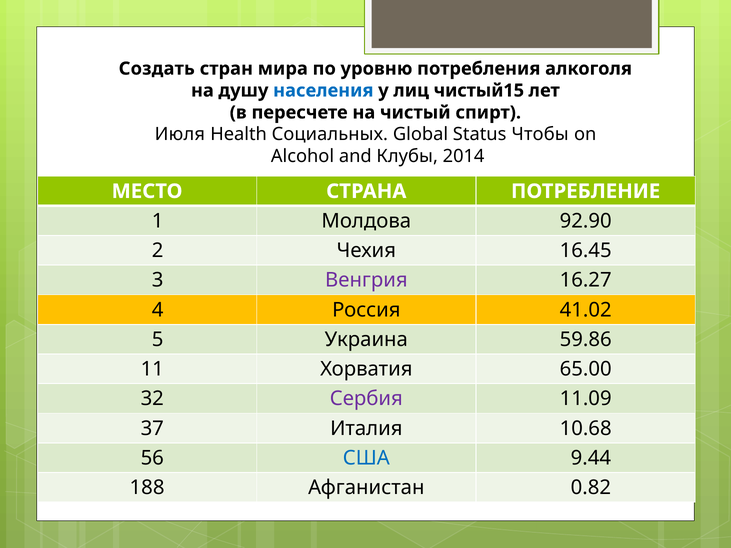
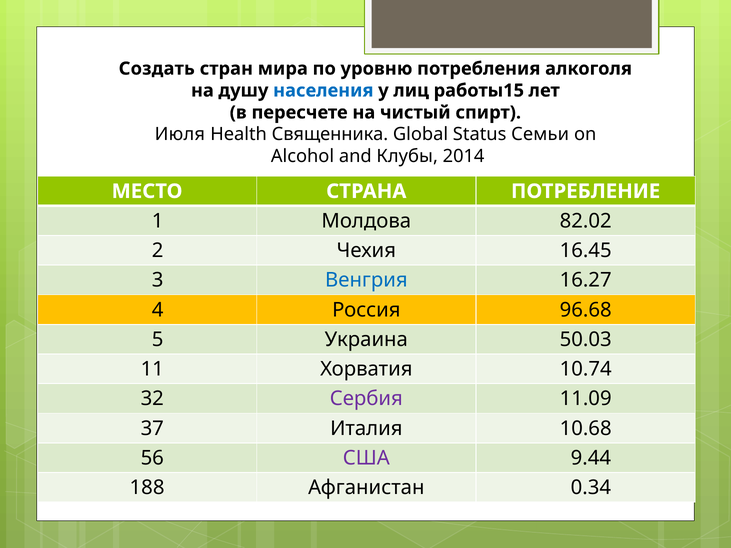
чистый15: чистый15 -> работы15
Социальных: Социальных -> Священника
Чтобы: Чтобы -> Семьи
92.90: 92.90 -> 82.02
Венгрия colour: purple -> blue
41.02: 41.02 -> 96.68
59.86: 59.86 -> 50.03
65.00: 65.00 -> 10.74
США colour: blue -> purple
0.82: 0.82 -> 0.34
